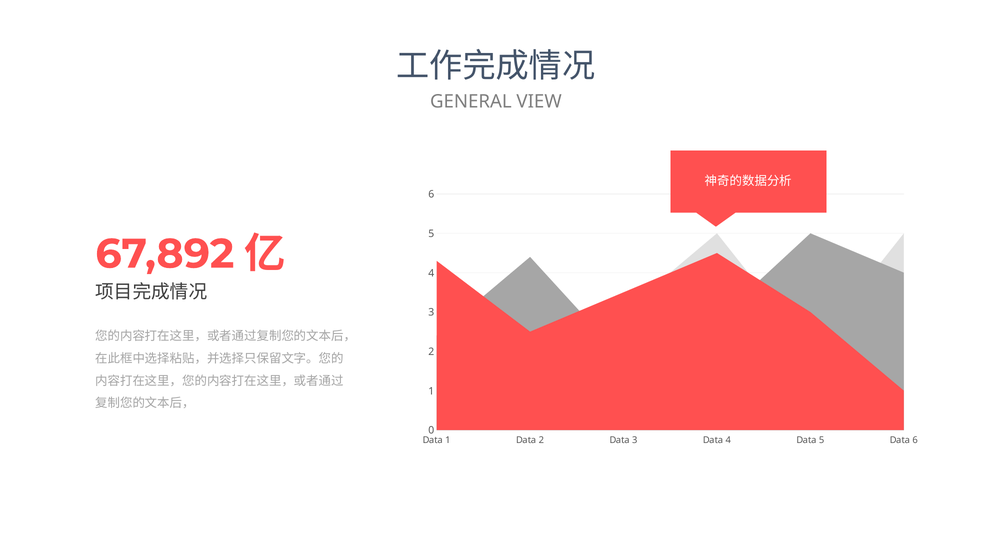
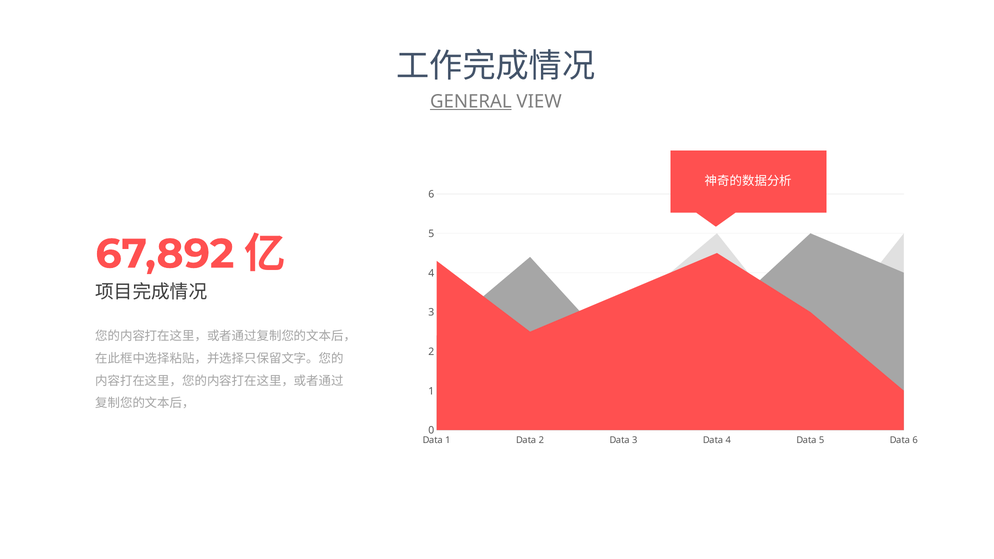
GENERAL underline: none -> present
